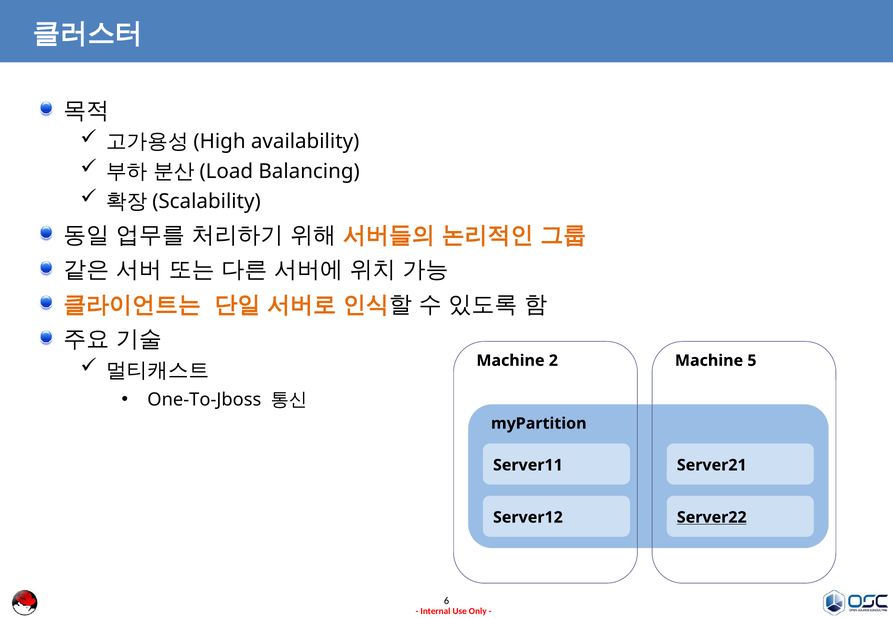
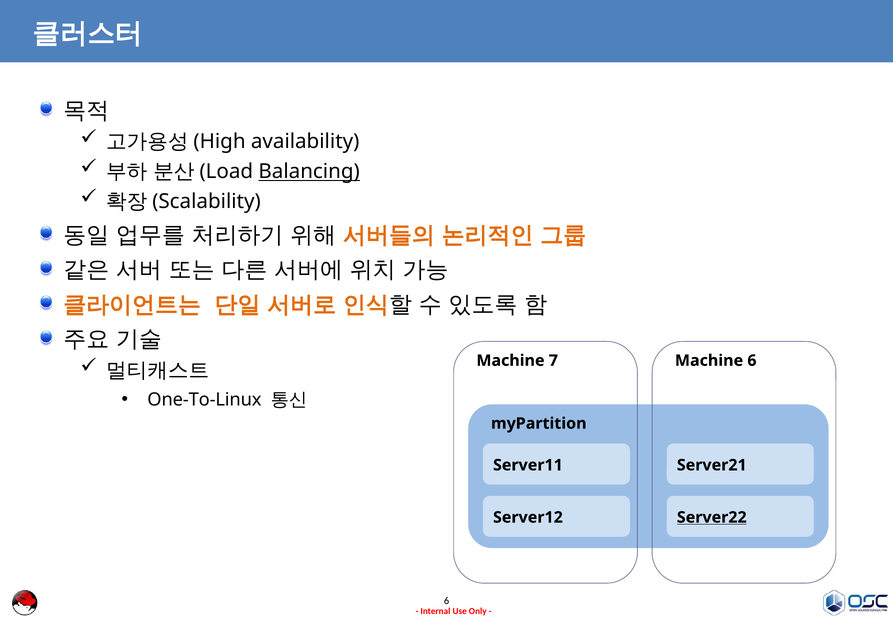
Balancing underline: none -> present
2: 2 -> 7
Machine 5: 5 -> 6
One-To-Jboss: One-To-Jboss -> One-To-Linux
